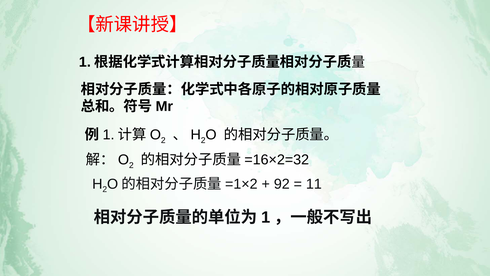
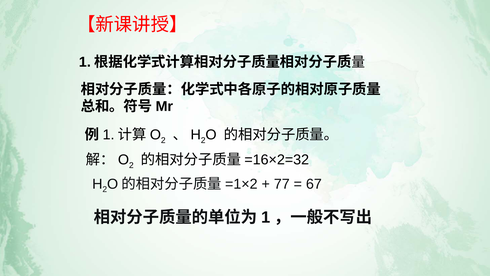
92: 92 -> 77
11: 11 -> 67
